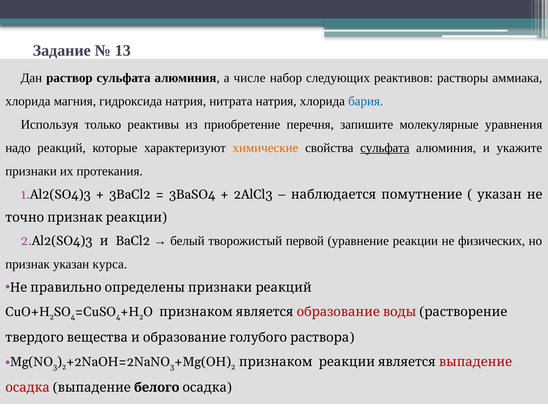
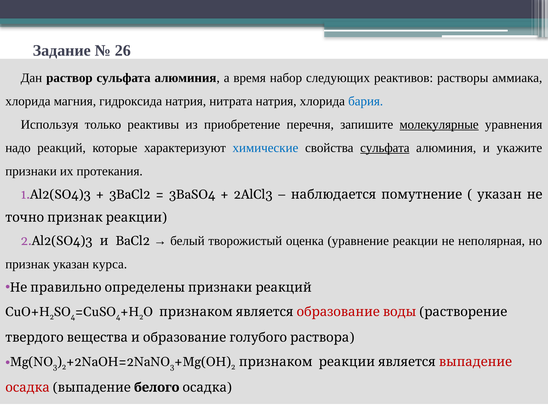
13: 13 -> 26
числе: числе -> время
молекулярные underline: none -> present
химические colour: orange -> blue
первой: первой -> оценка
физических: физических -> неполярная
